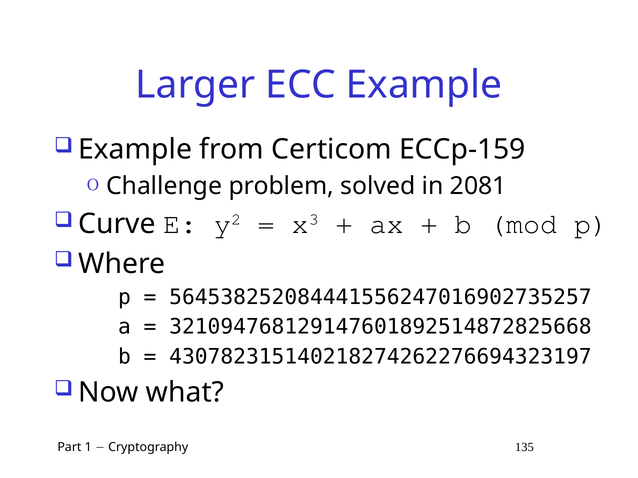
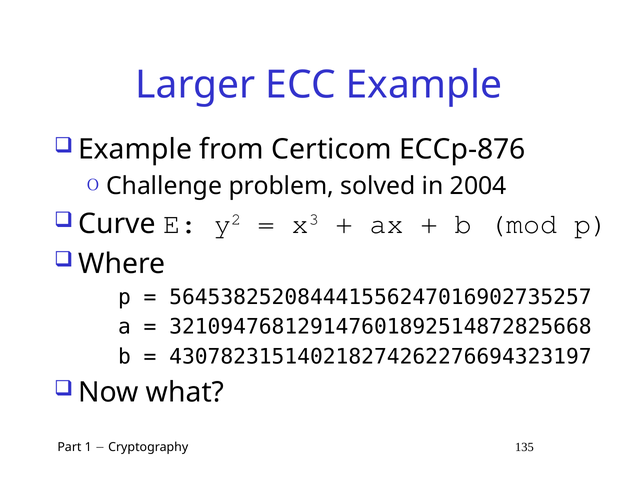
ECCp-159: ECCp-159 -> ECCp-876
2081: 2081 -> 2004
